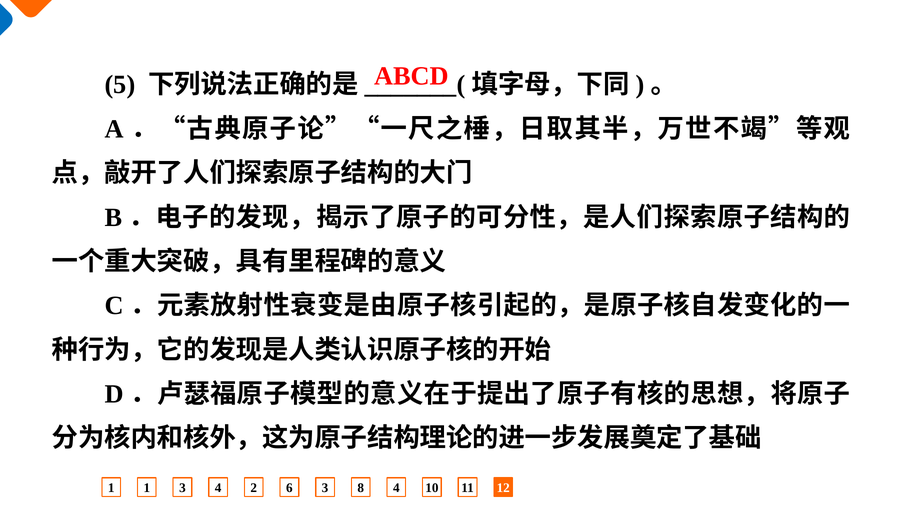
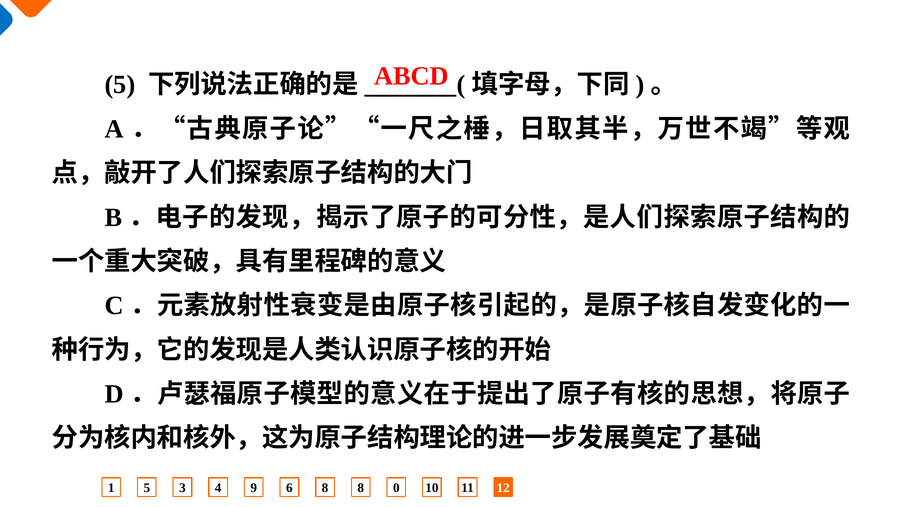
1 1: 1 -> 5
2: 2 -> 9
6 3: 3 -> 8
8 4: 4 -> 0
